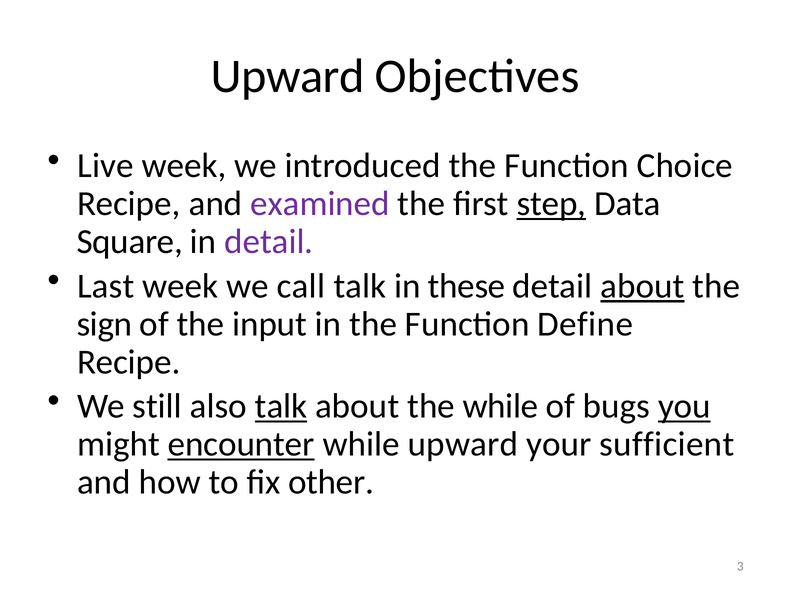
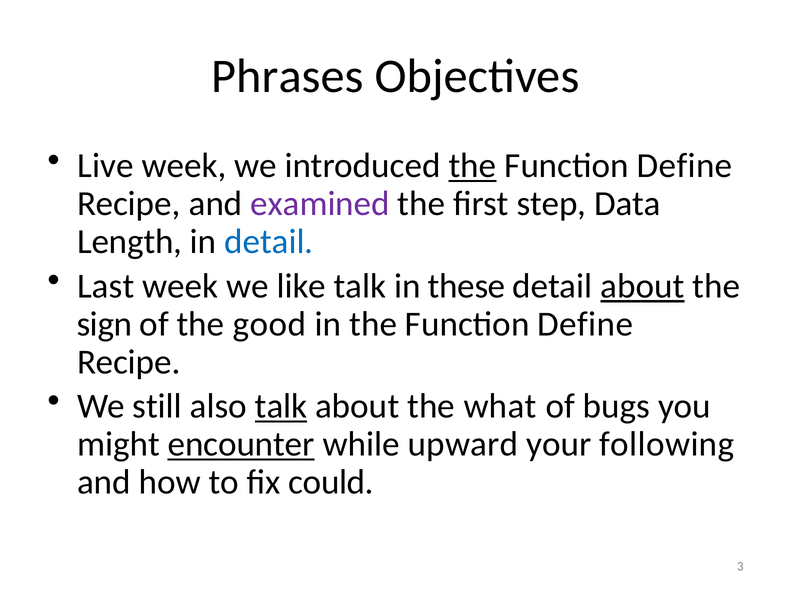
Upward at (288, 77): Upward -> Phrases
the at (473, 166) underline: none -> present
Choice at (685, 166): Choice -> Define
step underline: present -> none
Square: Square -> Length
detail at (269, 242) colour: purple -> blue
call: call -> like
input: input -> good
the while: while -> what
you underline: present -> none
sufficient: sufficient -> following
other: other -> could
